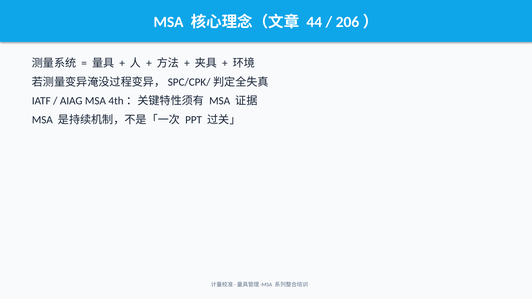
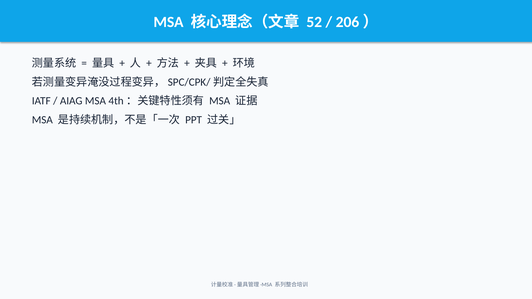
44: 44 -> 52
